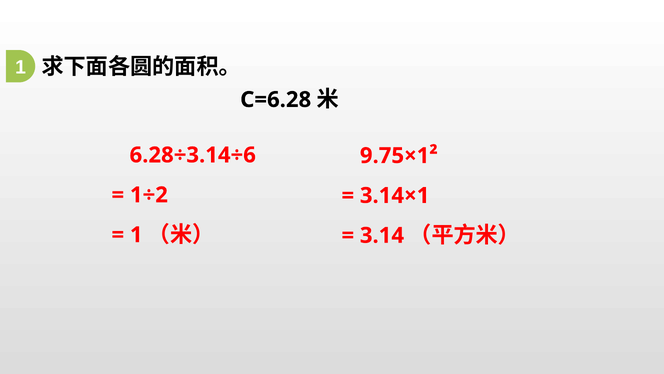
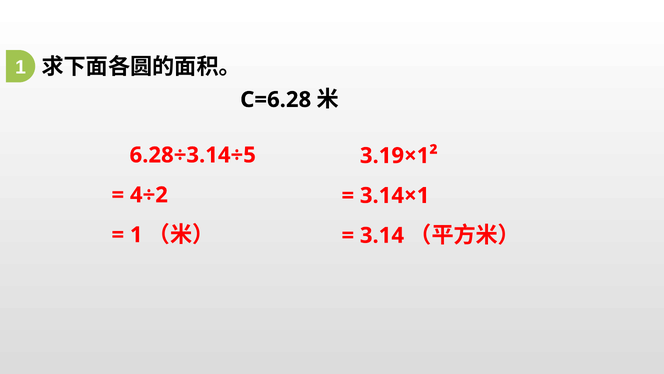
6.28÷3.14÷6: 6.28÷3.14÷6 -> 6.28÷3.14÷5
9.75×1²: 9.75×1² -> 3.19×1²
1÷2: 1÷2 -> 4÷2
